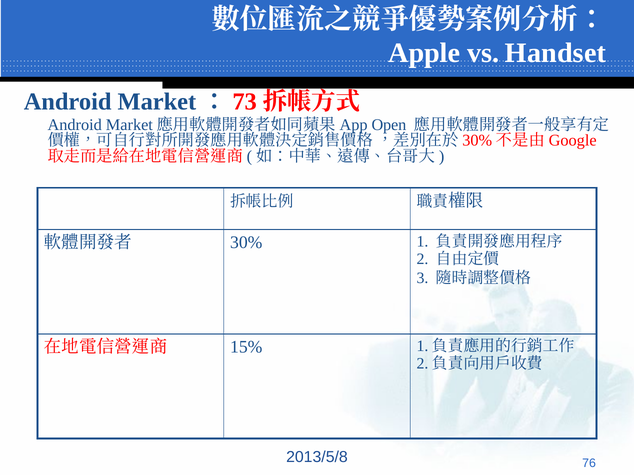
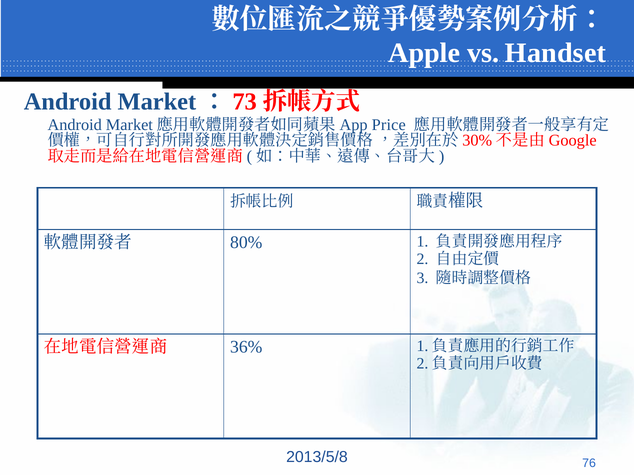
Open: Open -> Price
30%: 30% -> 80%
15%: 15% -> 36%
